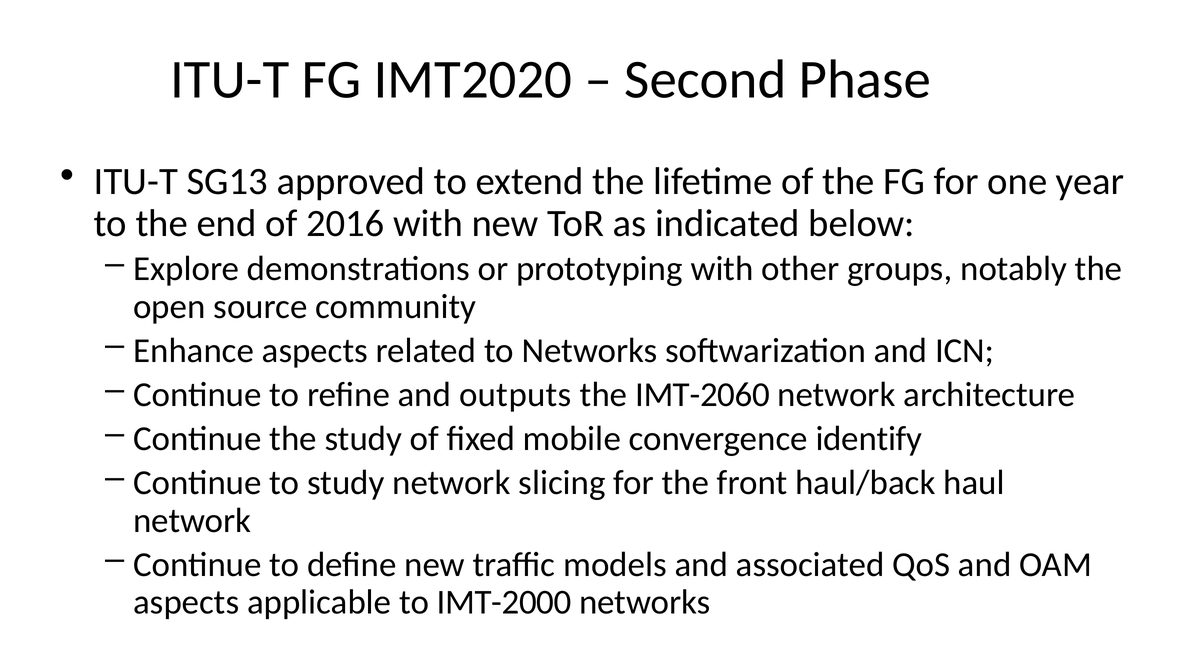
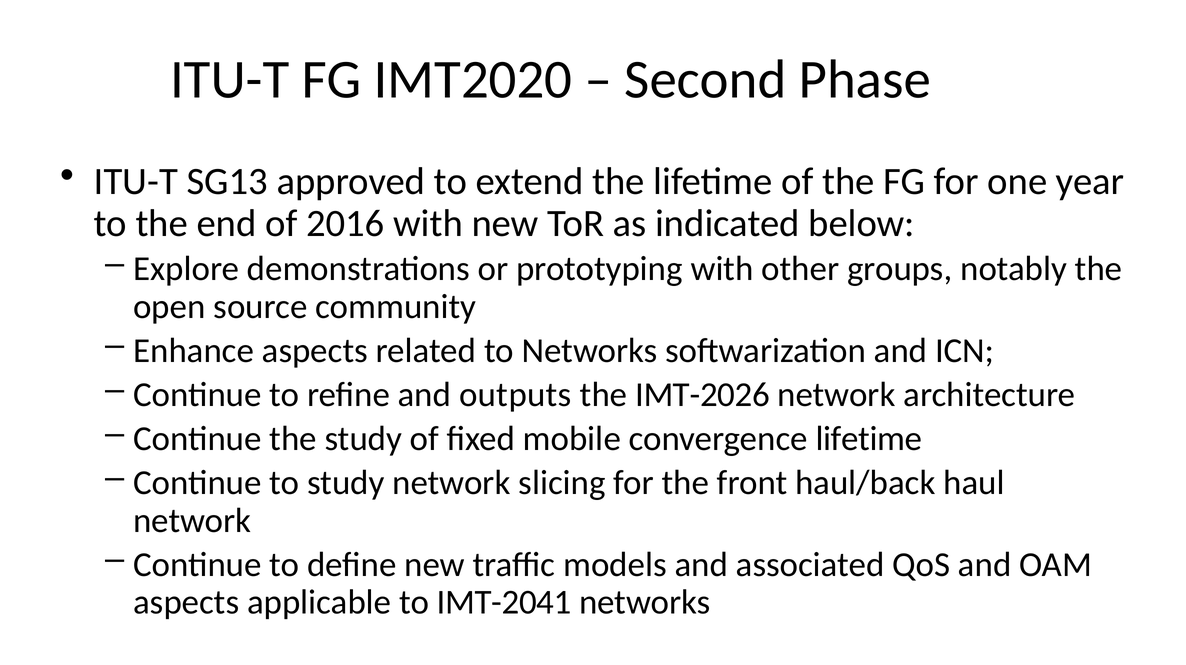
IMT-2060: IMT-2060 -> IMT-2026
convergence identify: identify -> lifetime
IMT-2000: IMT-2000 -> IMT-2041
